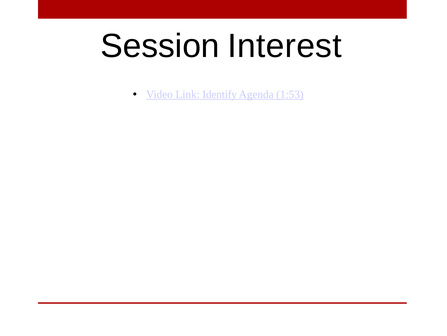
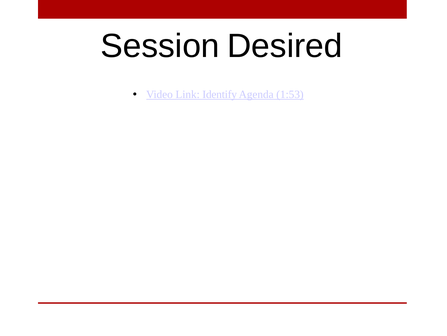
Interest: Interest -> Desired
